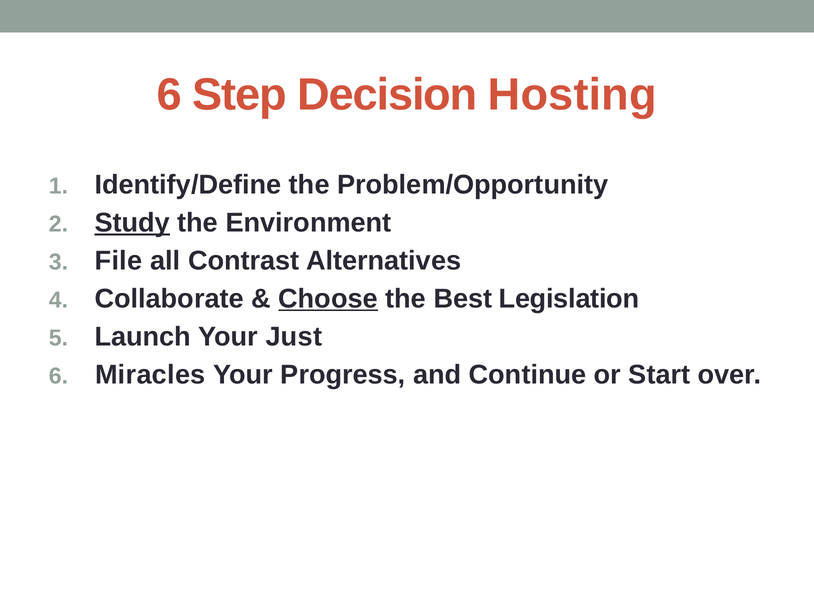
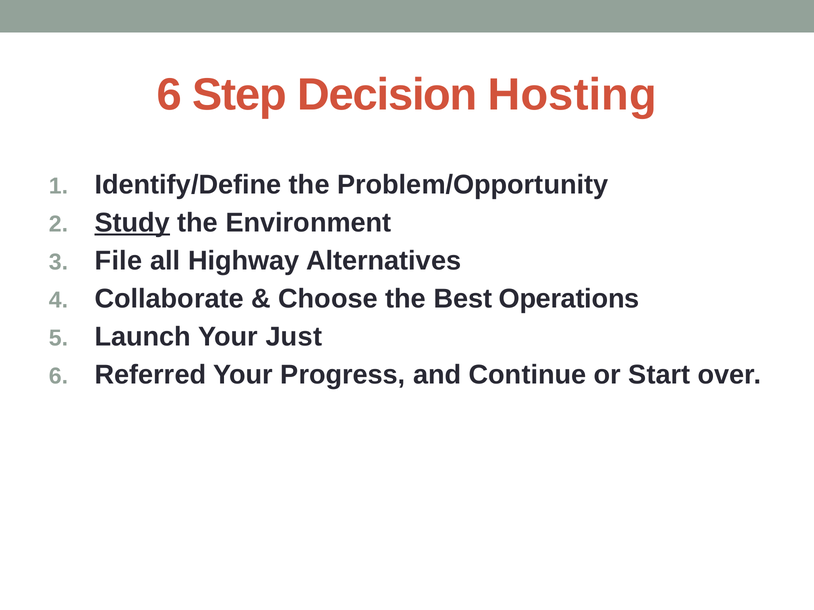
Contrast: Contrast -> Highway
Choose underline: present -> none
Legislation: Legislation -> Operations
Miracles: Miracles -> Referred
